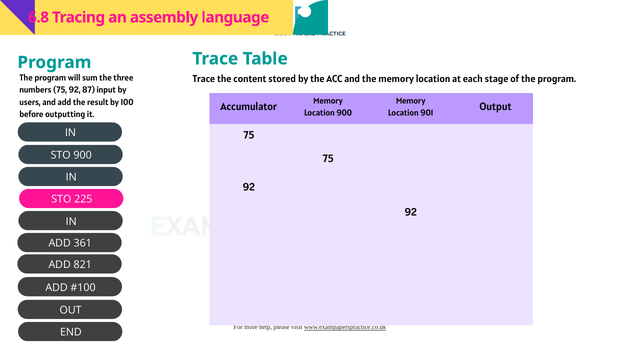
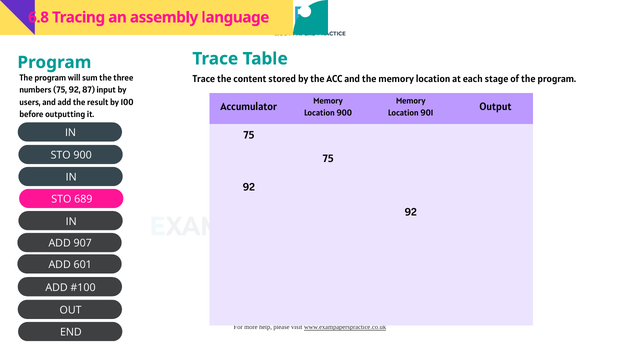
225: 225 -> 689
361: 361 -> 907
821: 821 -> 601
